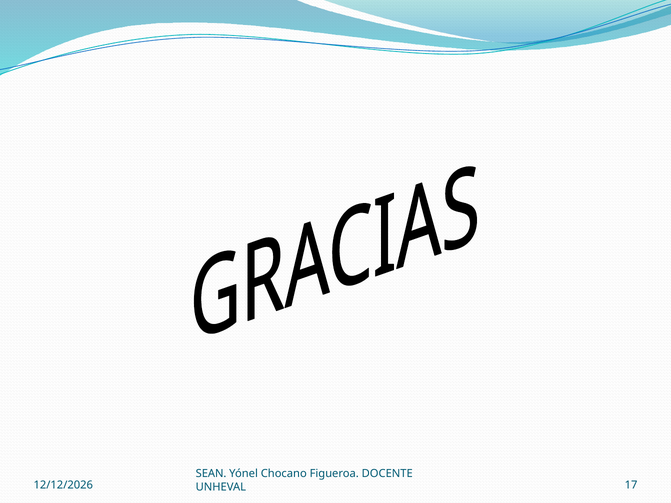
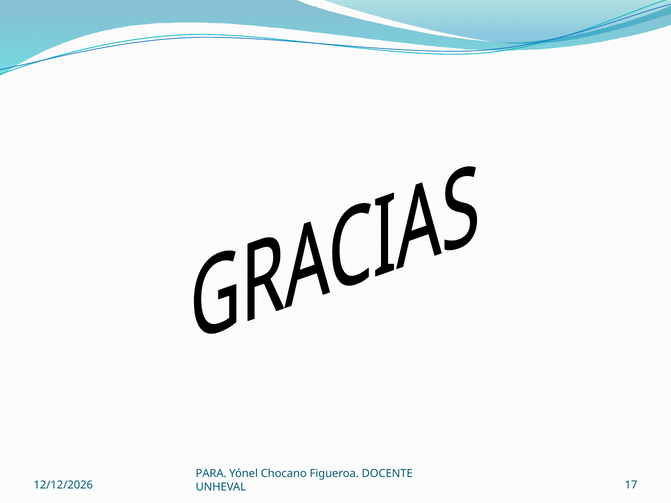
SEAN: SEAN -> PARA
